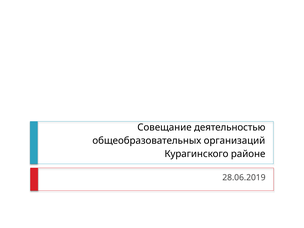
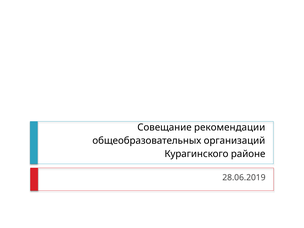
деятельностью: деятельностью -> рекомендации
